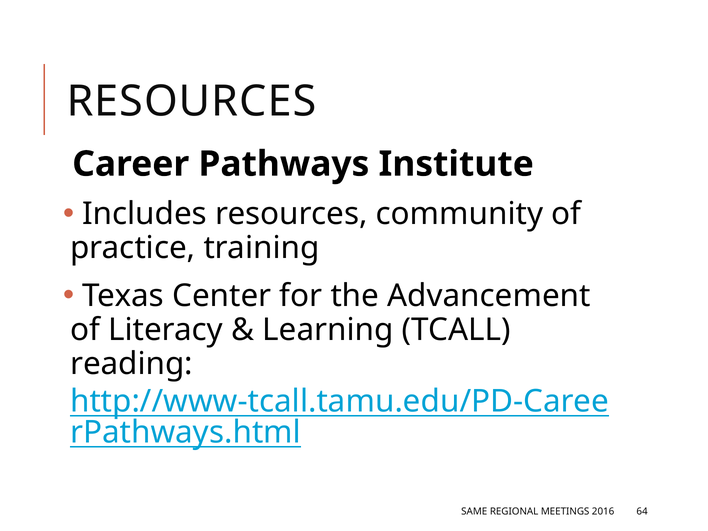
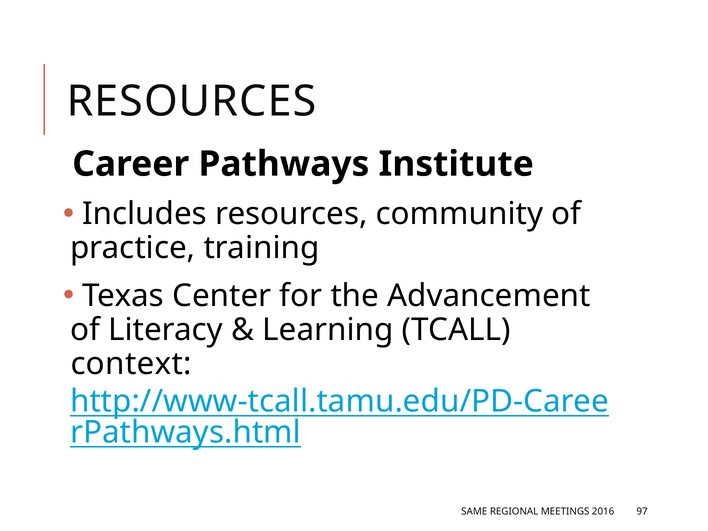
reading: reading -> context
64: 64 -> 97
